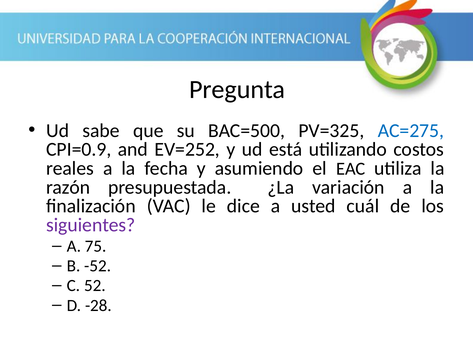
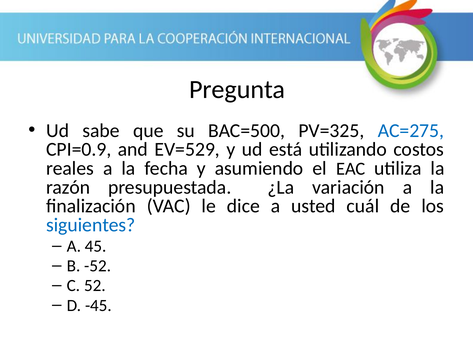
EV=252: EV=252 -> EV=529
siguientes colour: purple -> blue
75: 75 -> 45
-28: -28 -> -45
